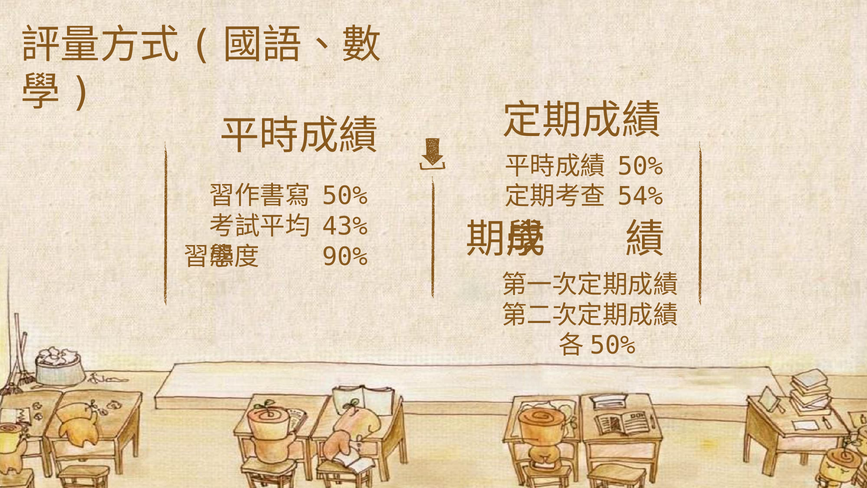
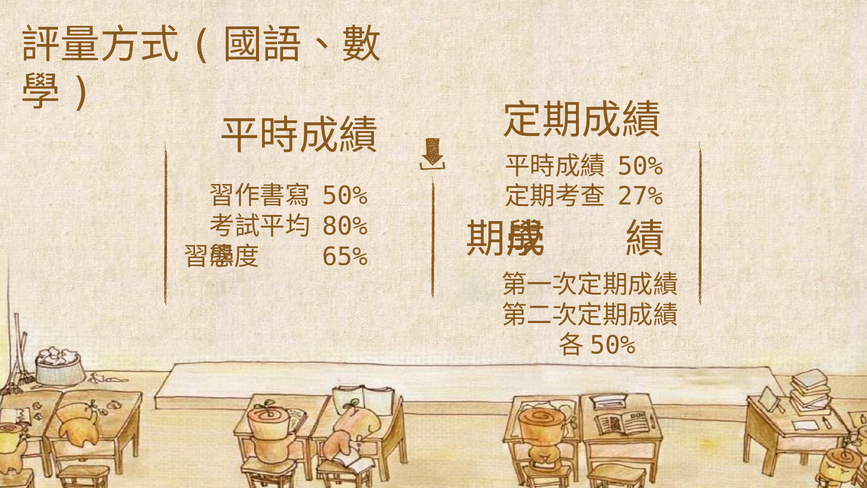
54%: 54% -> 27%
43%: 43% -> 80%
90%: 90% -> 65%
